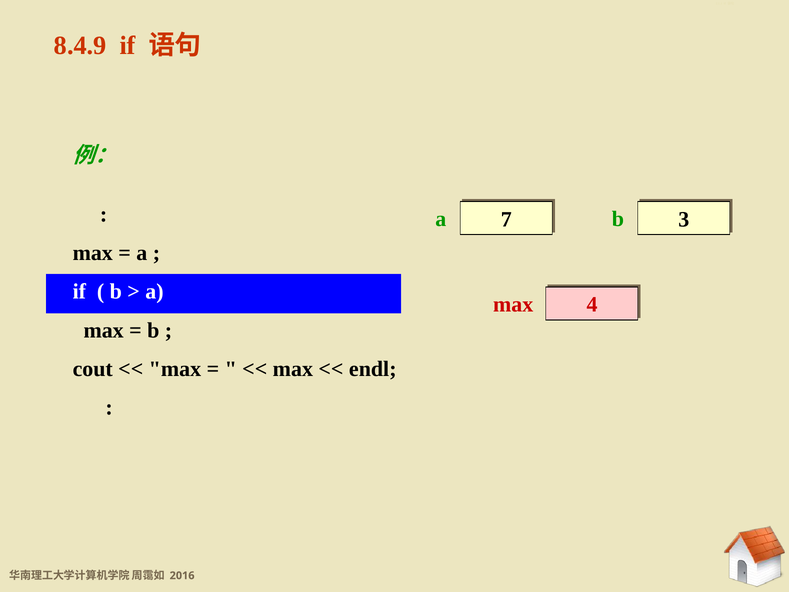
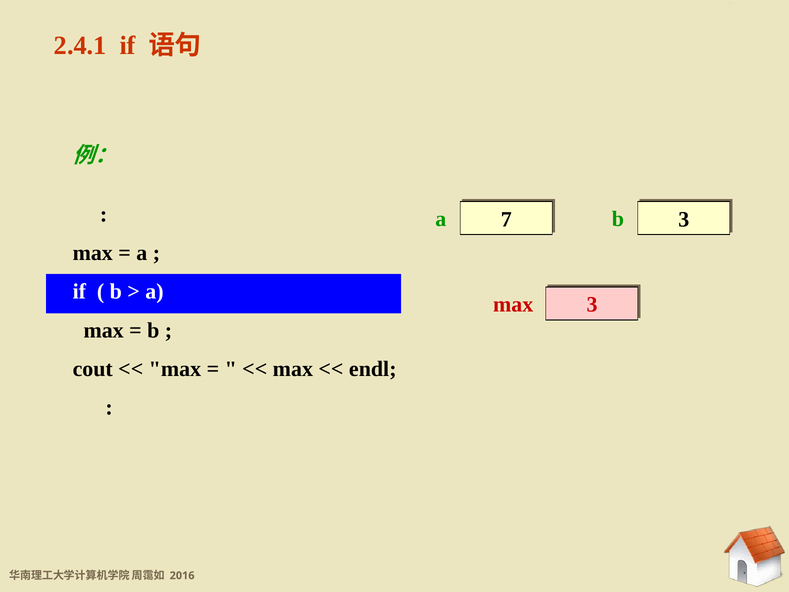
8.4.9: 8.4.9 -> 2.4.1
max 4: 4 -> 3
